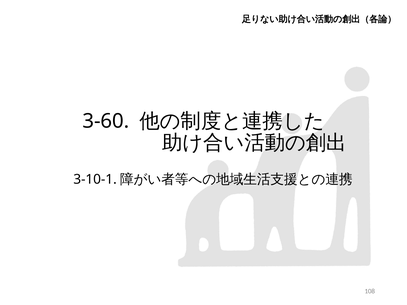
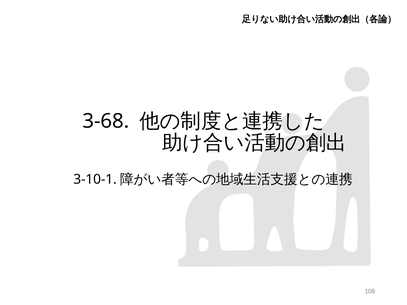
3-60: 3-60 -> 3-68
